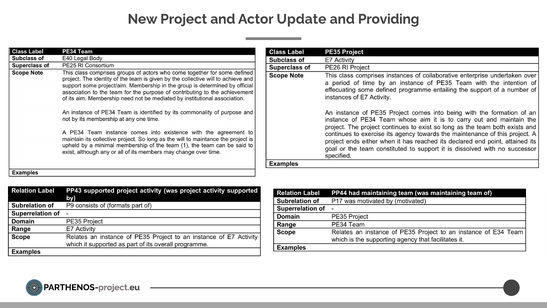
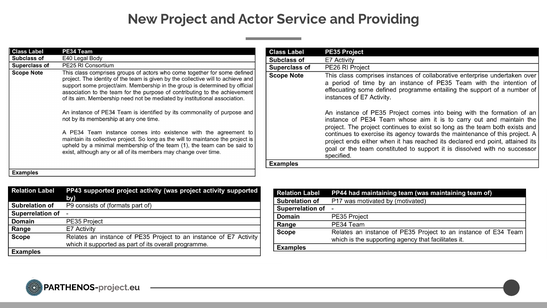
Update: Update -> Service
